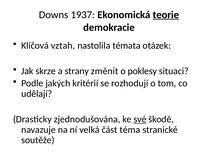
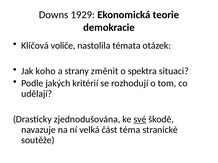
1937: 1937 -> 1929
teorie underline: present -> none
vztah: vztah -> voliče
skrze: skrze -> koho
poklesy: poklesy -> spektra
